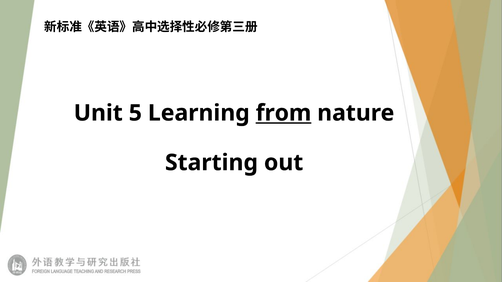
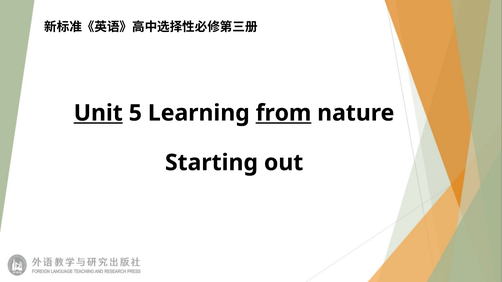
Unit underline: none -> present
